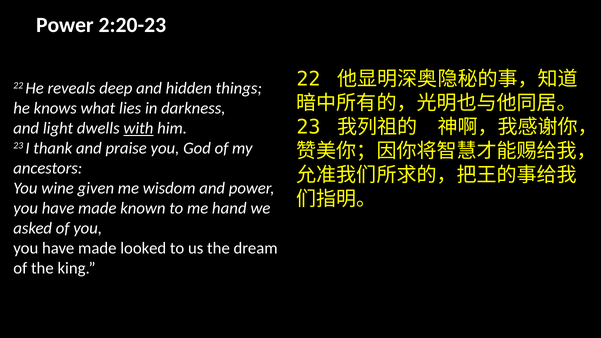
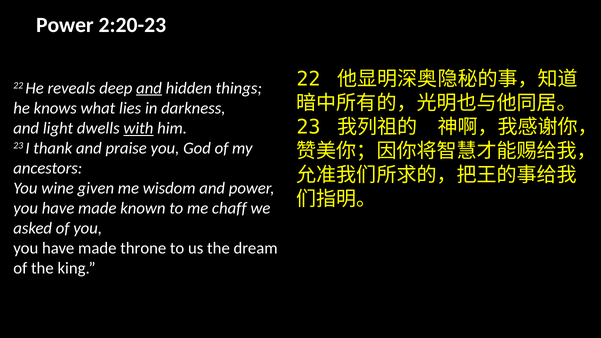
and at (149, 88) underline: none -> present
hand: hand -> chaff
looked: looked -> throne
